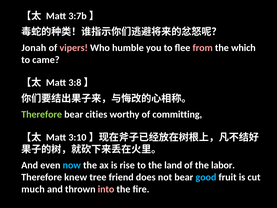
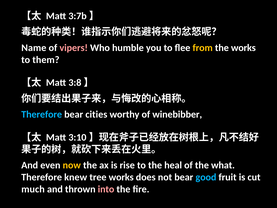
Jonah: Jonah -> Name
from colour: pink -> yellow
the which: which -> works
came: came -> them
Therefore at (42, 114) colour: light green -> light blue
committing: committing -> winebibber
now colour: light blue -> yellow
land: land -> heal
labor: labor -> what
tree friend: friend -> works
